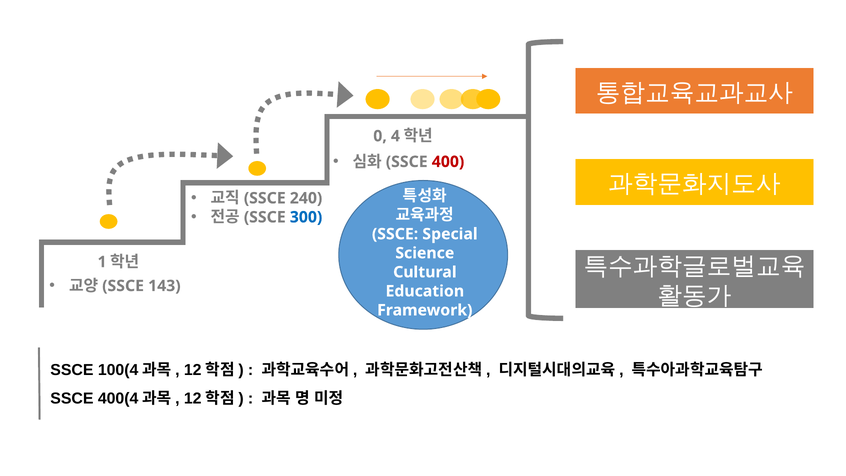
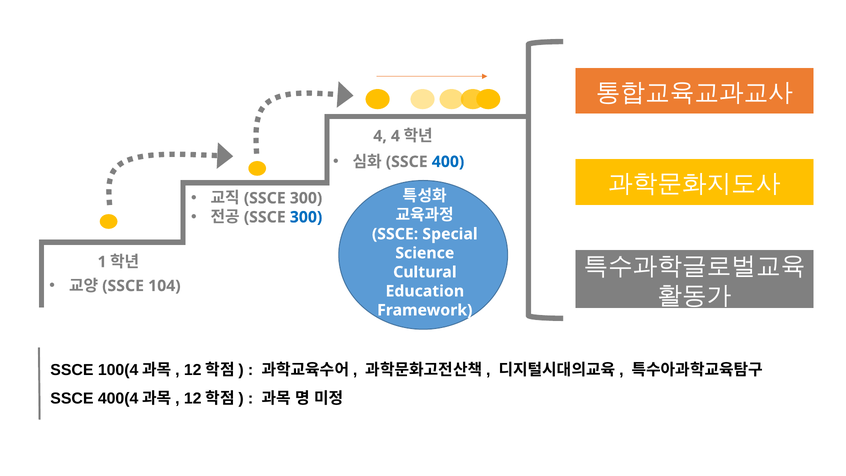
0 at (380, 136): 0 -> 4
400 colour: red -> blue
240 at (306, 198): 240 -> 300
143: 143 -> 104
